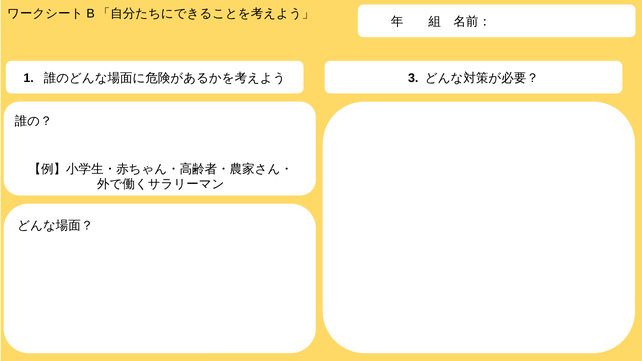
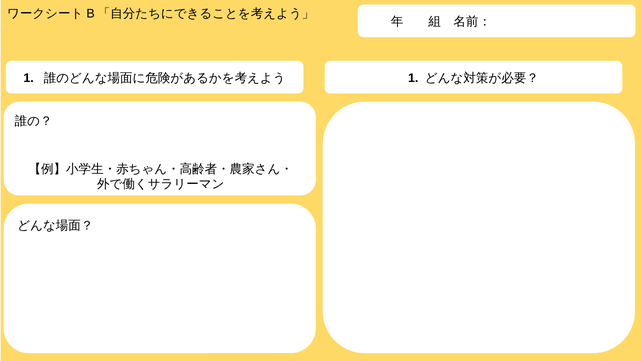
3 at (413, 78): 3 -> 1
